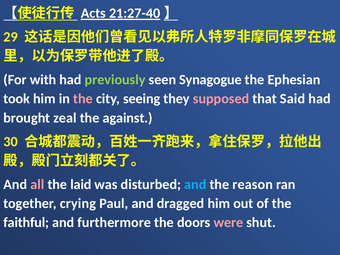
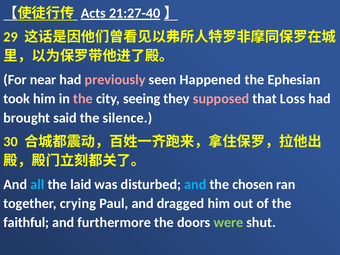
with: with -> near
previously colour: light green -> pink
Synagogue: Synagogue -> Happened
Said: Said -> Loss
zeal: zeal -> said
against: against -> silence
all colour: pink -> light blue
reason: reason -> chosen
were colour: pink -> light green
